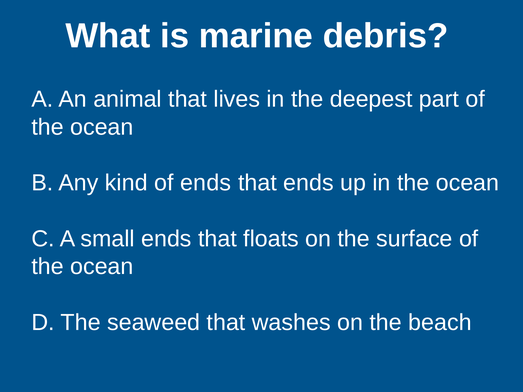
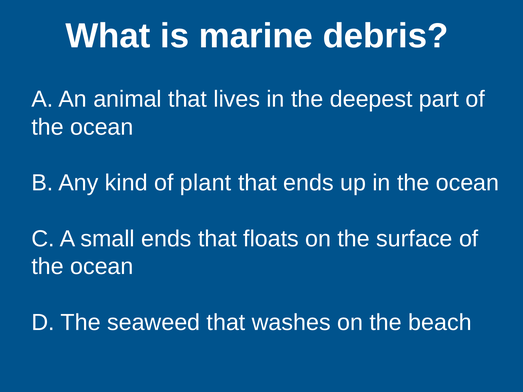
of ends: ends -> plant
